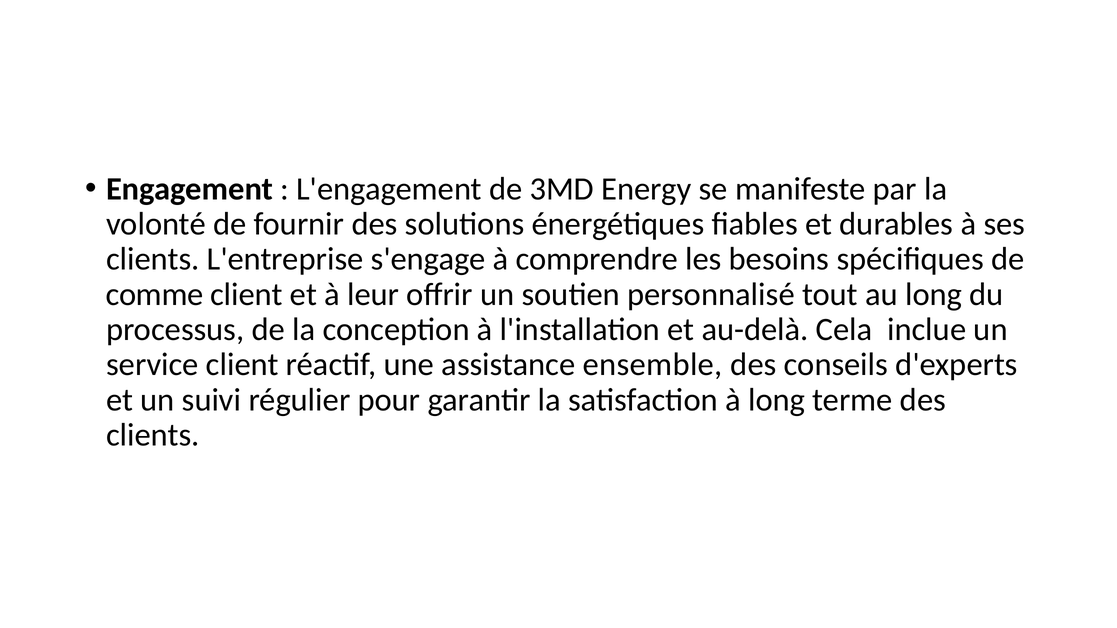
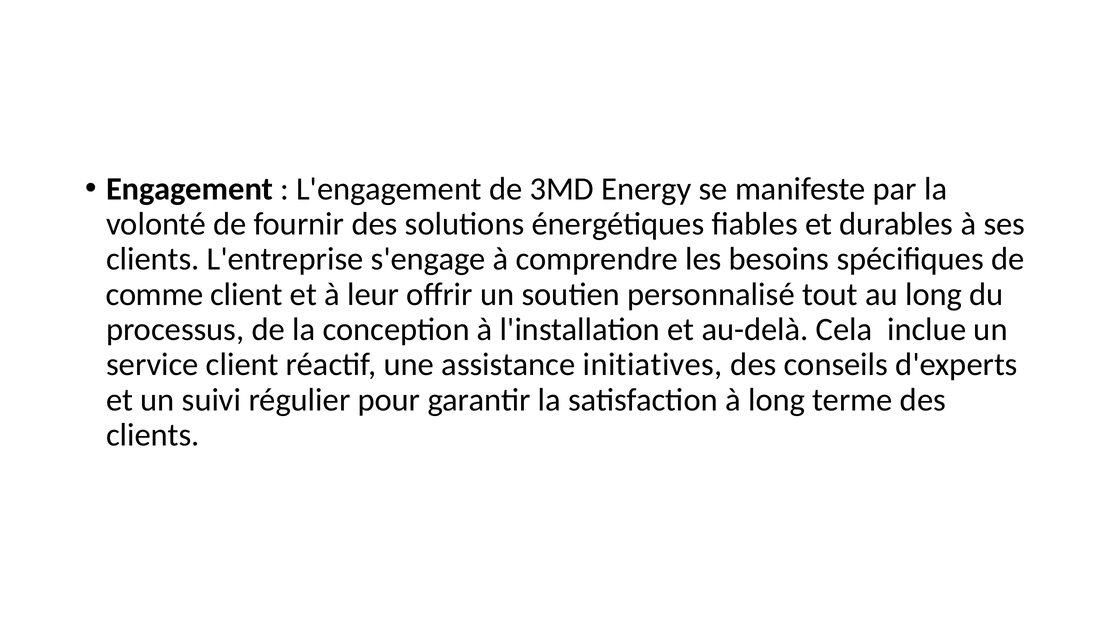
ensemble: ensemble -> initiatives
